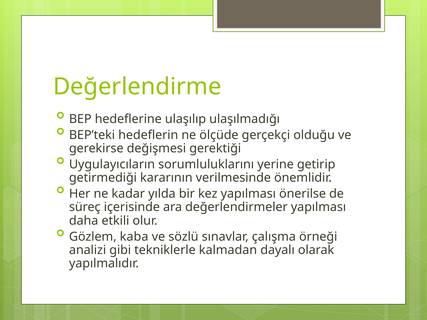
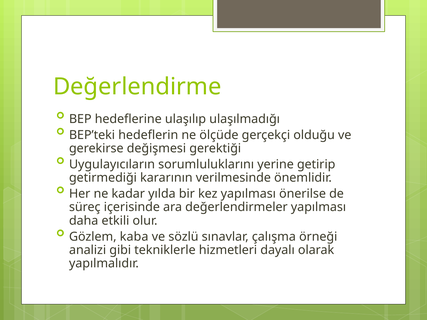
kalmadan: kalmadan -> hizmetleri
